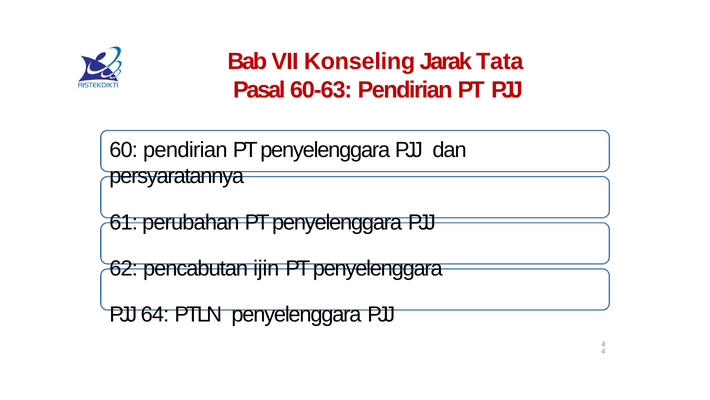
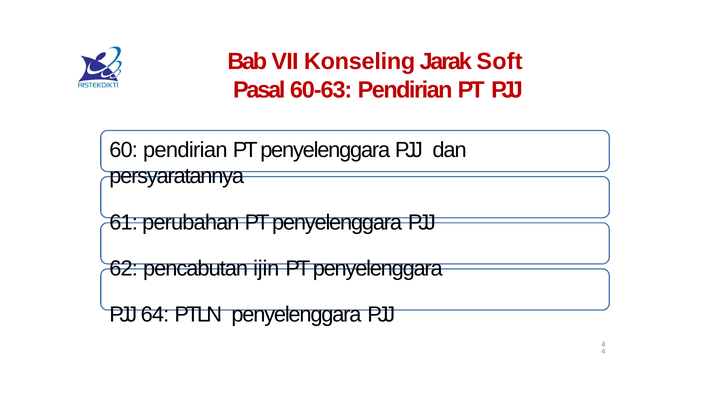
Tata: Tata -> Soft
